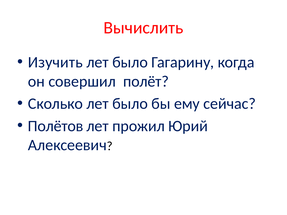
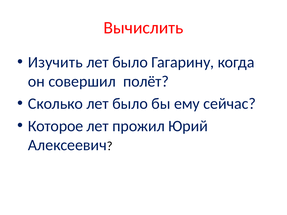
Полётов: Полётов -> Которое
